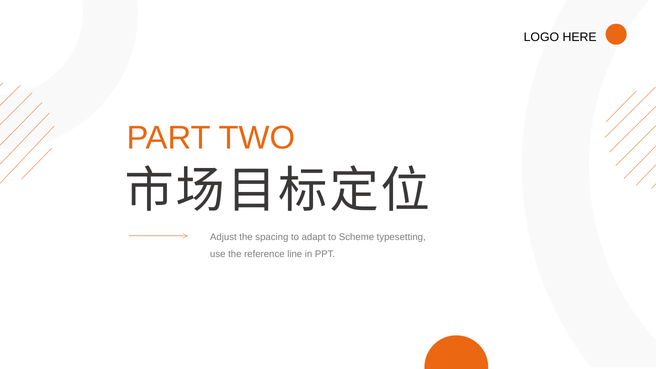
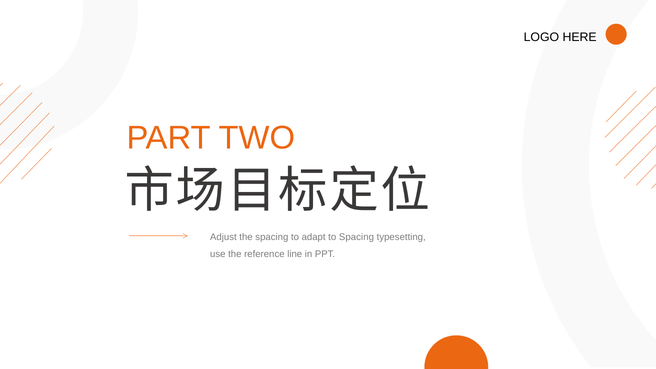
to Scheme: Scheme -> Spacing
